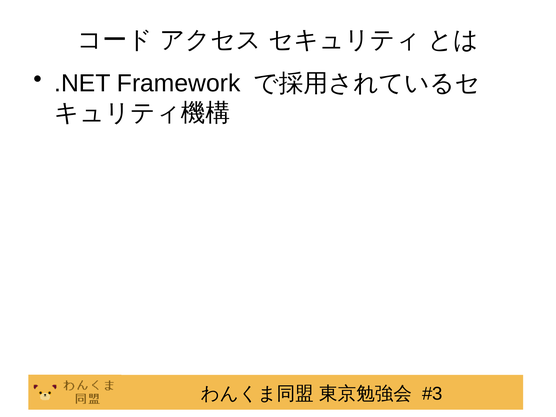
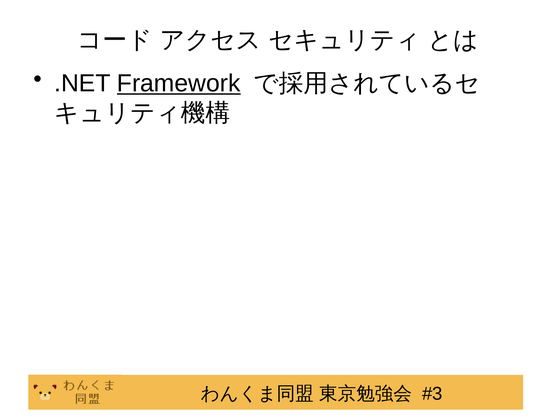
Framework underline: none -> present
